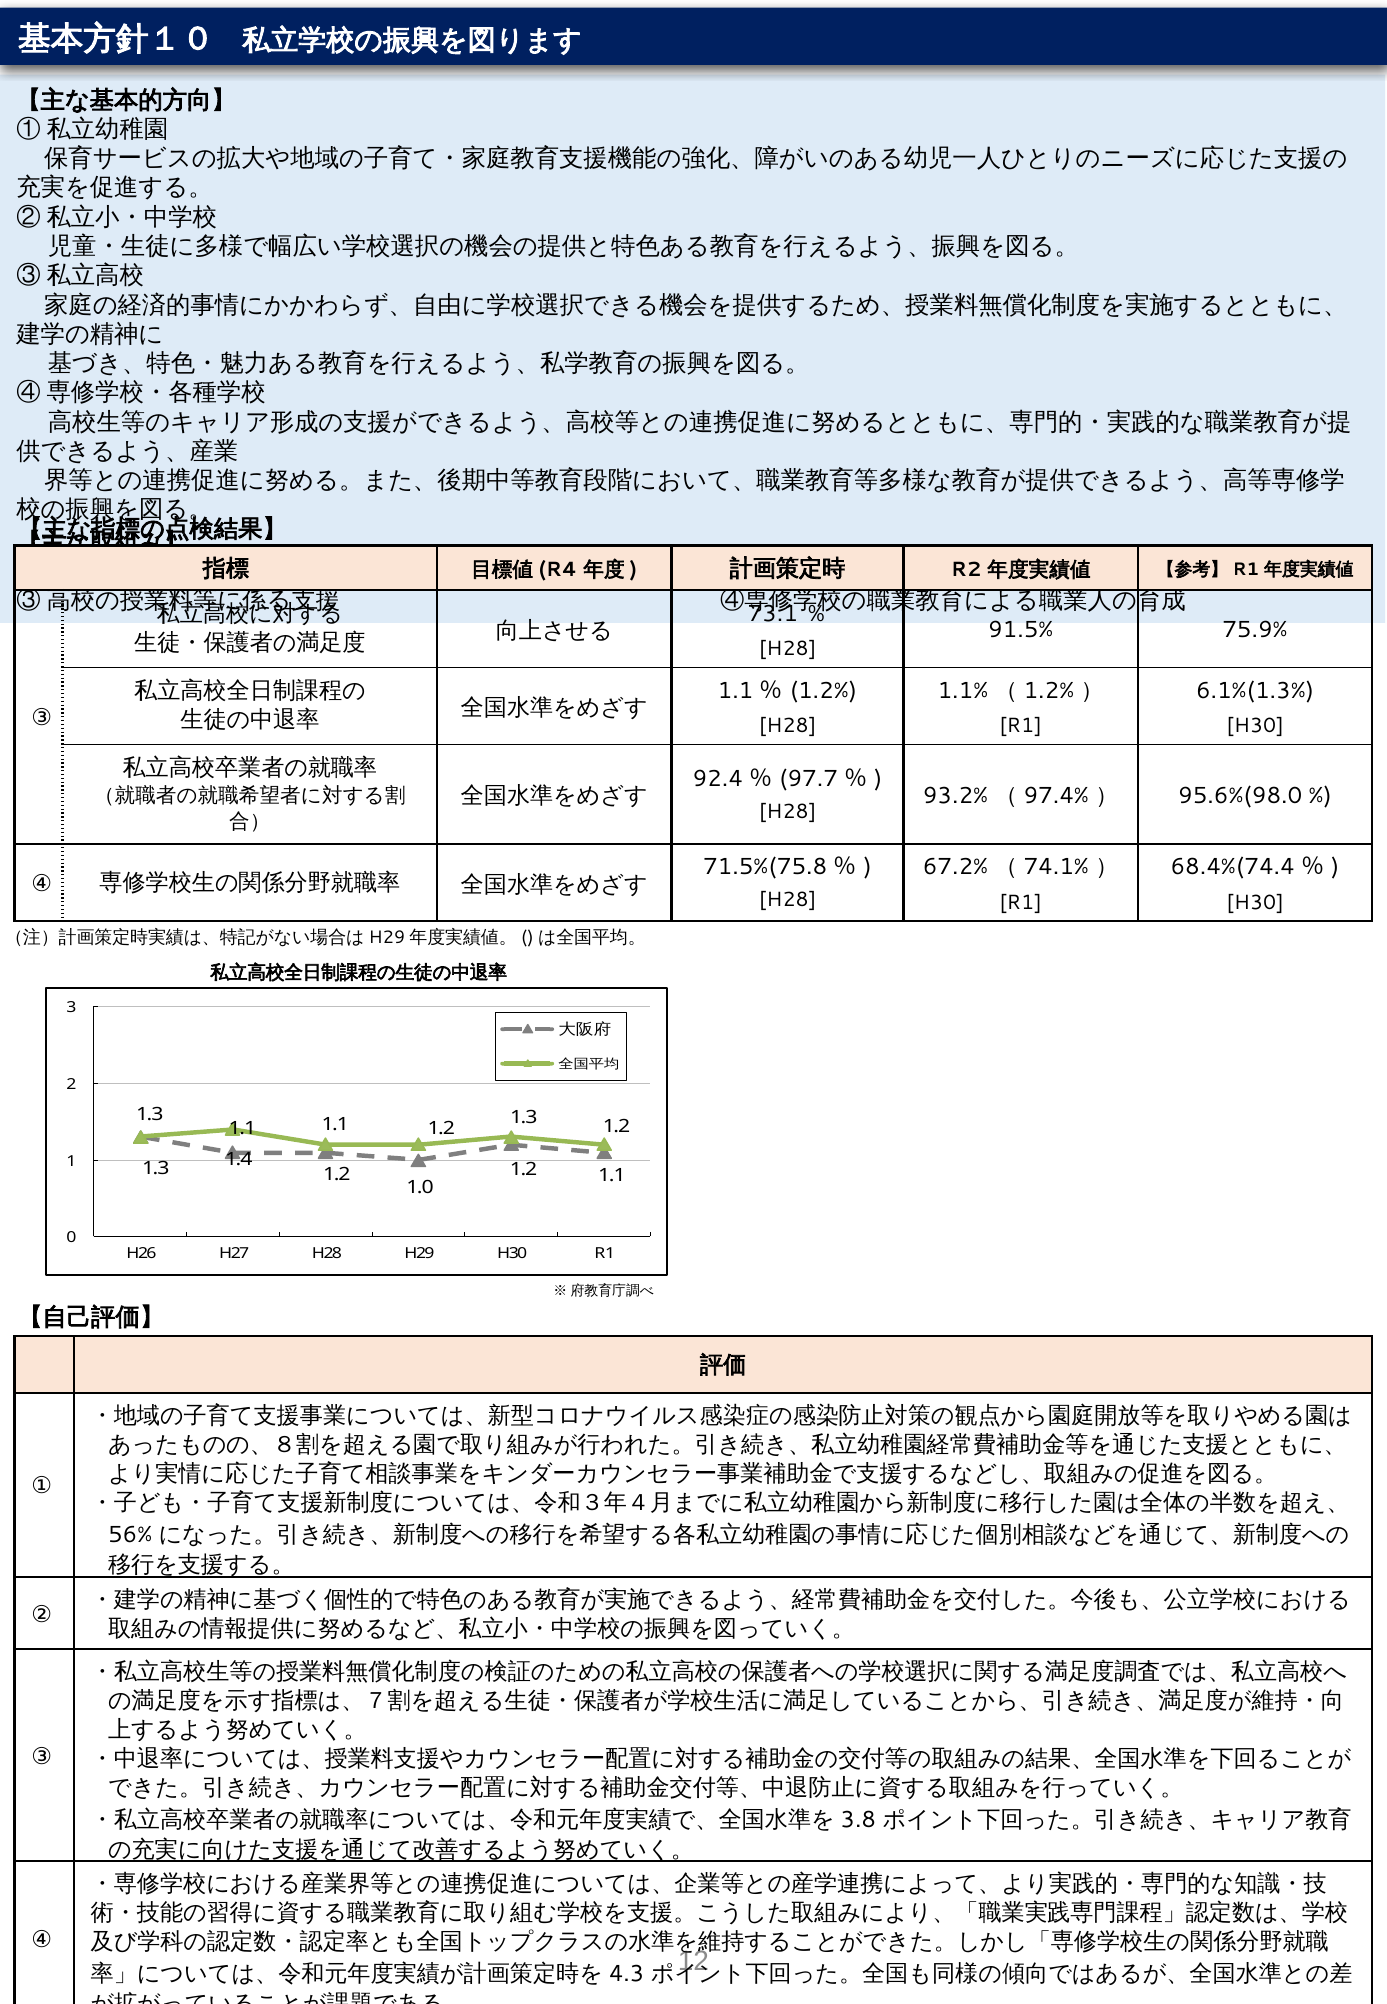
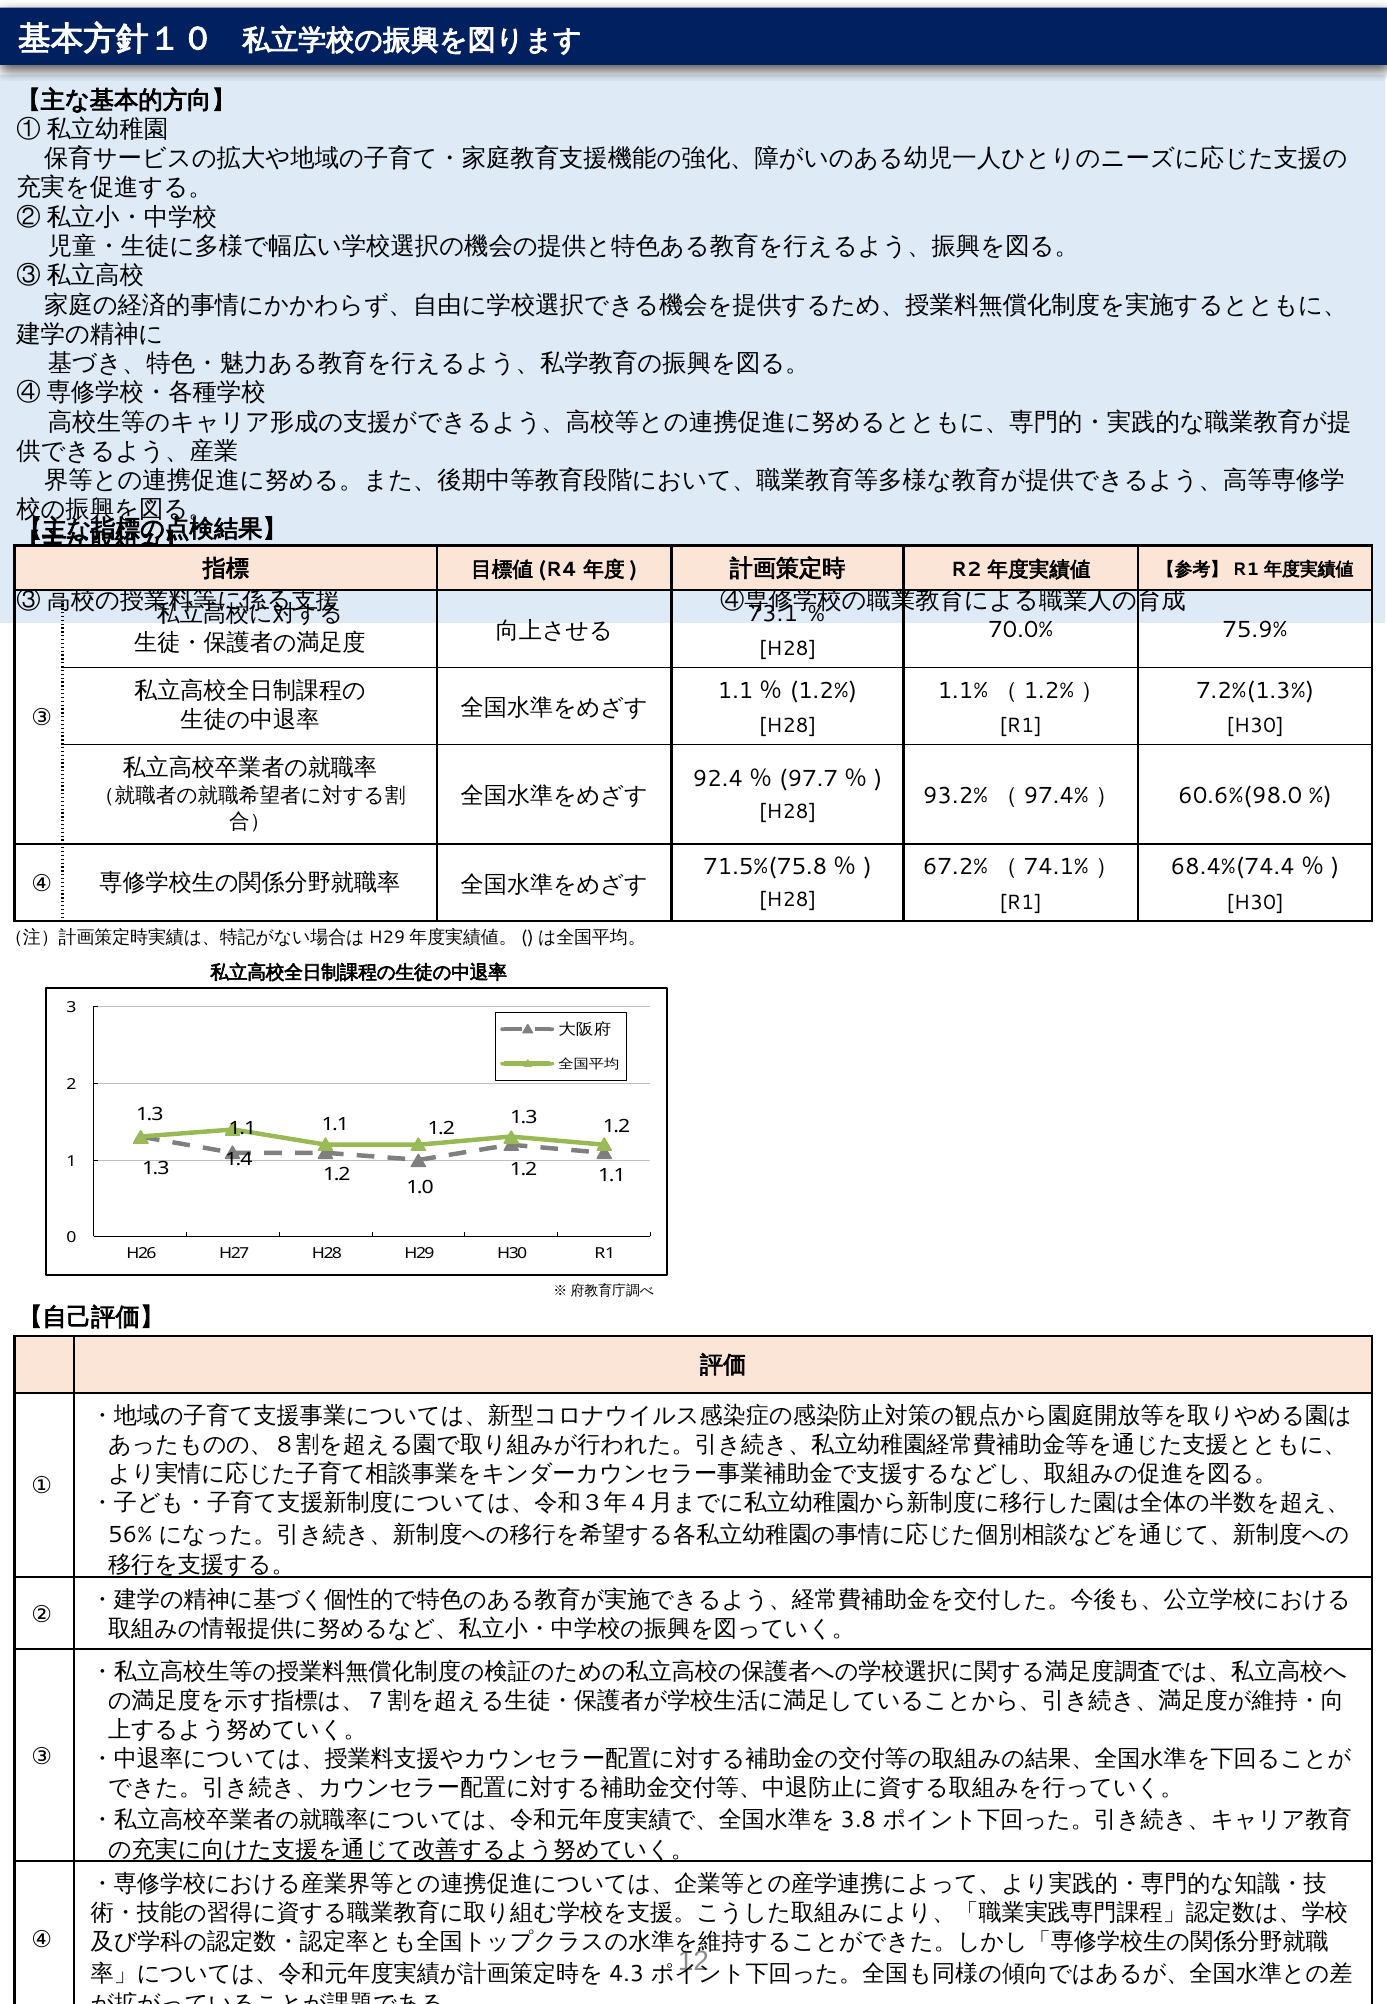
91.5%: 91.5% -> 70.0%
6.1%(1.3%: 6.1%(1.3% -> 7.2%(1.3%
95.6%(98.0: 95.6%(98.0 -> 60.6%(98.0
